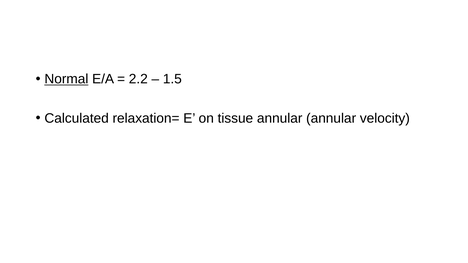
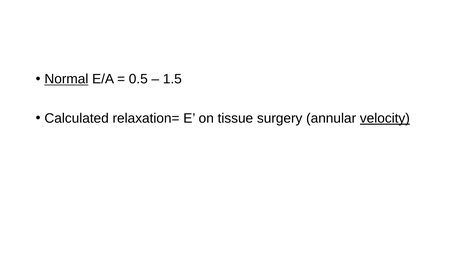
2.2: 2.2 -> 0.5
tissue annular: annular -> surgery
velocity underline: none -> present
